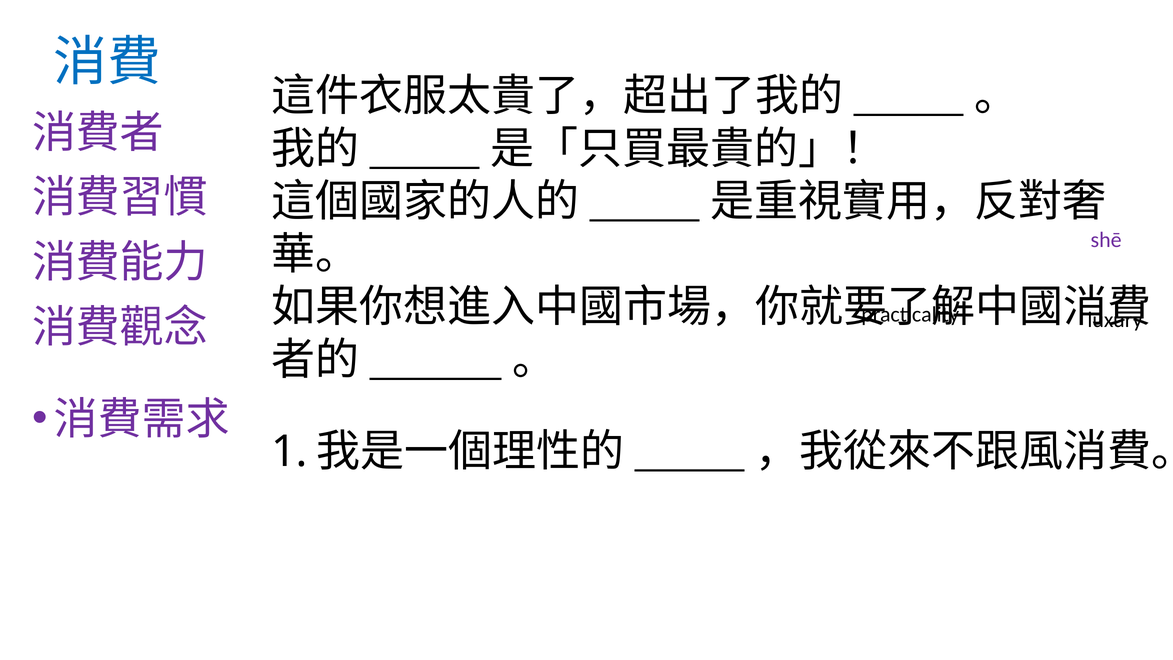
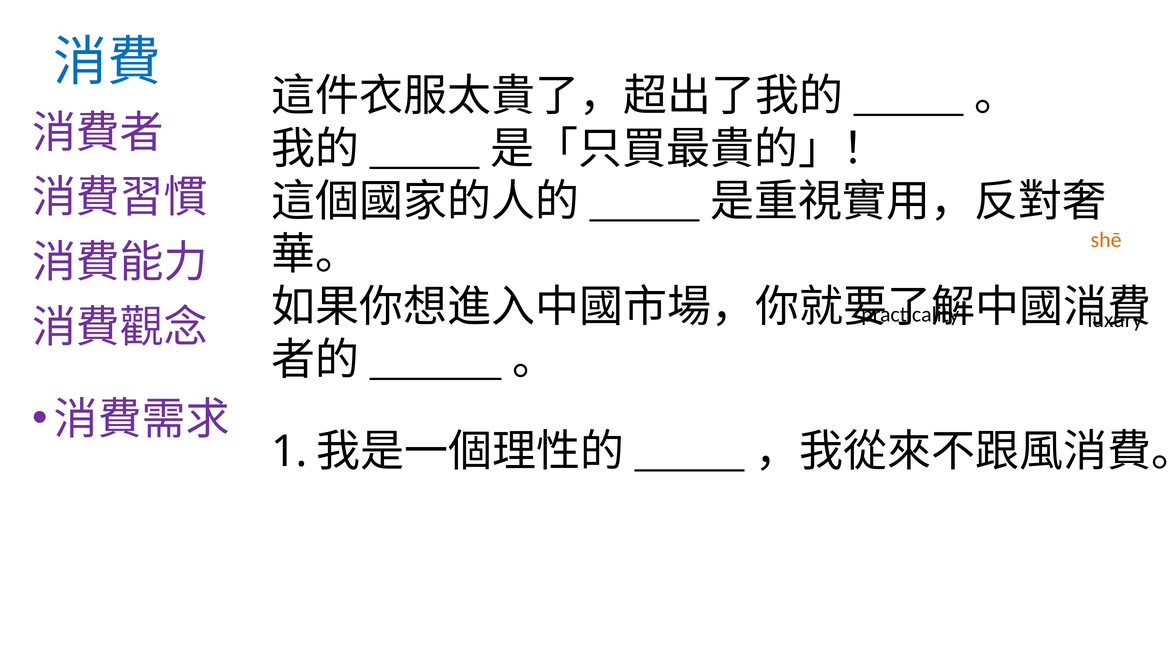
shē colour: purple -> orange
